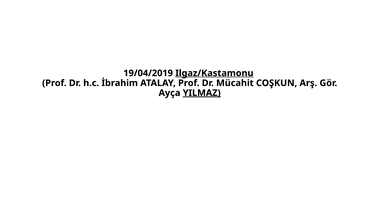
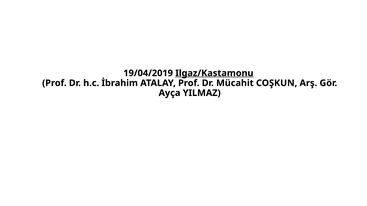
YILMAZ underline: present -> none
